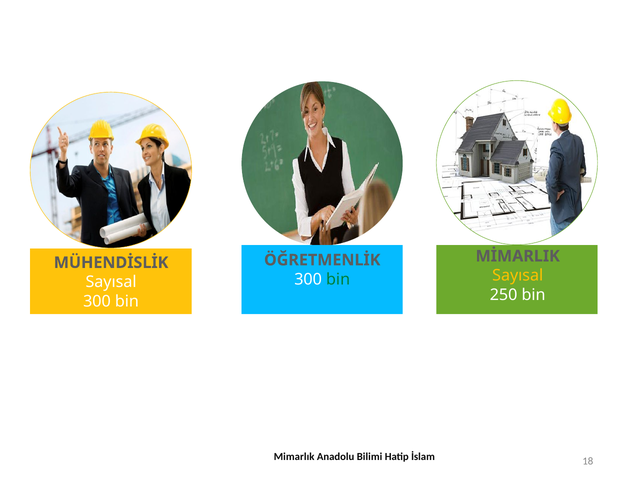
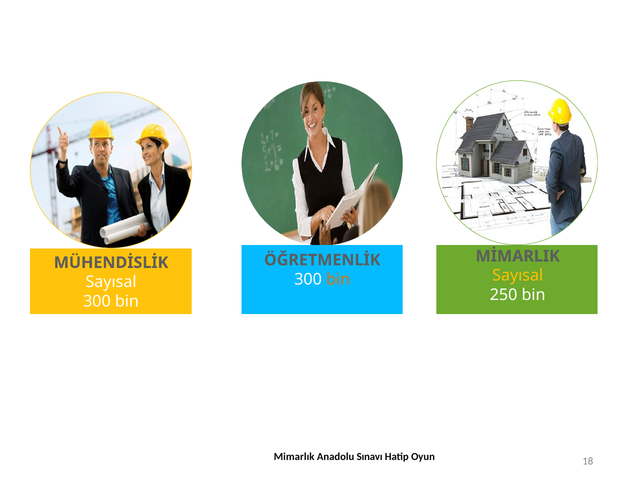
bin at (338, 279) colour: green -> orange
Bilimi: Bilimi -> Sınavı
İslam: İslam -> Oyun
